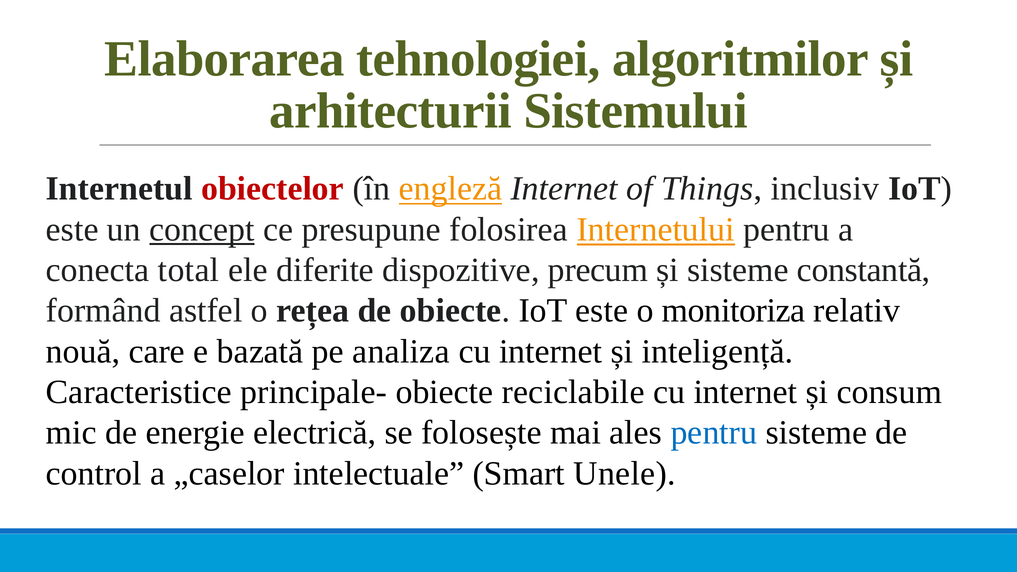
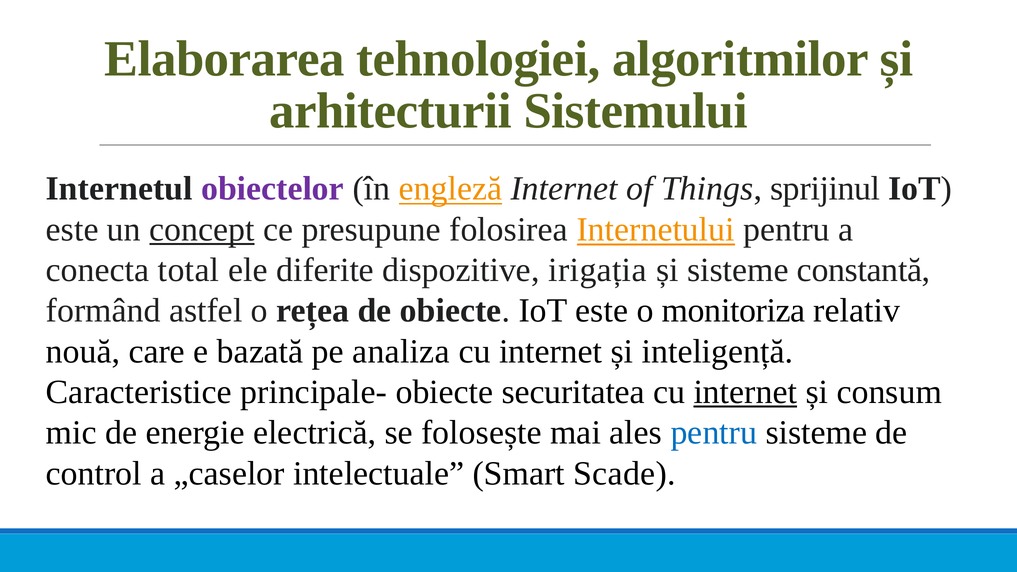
obiectelor colour: red -> purple
inclusiv: inclusiv -> sprijinul
precum: precum -> irigația
reciclabile: reciclabile -> securitatea
internet at (745, 392) underline: none -> present
Unele: Unele -> Scade
